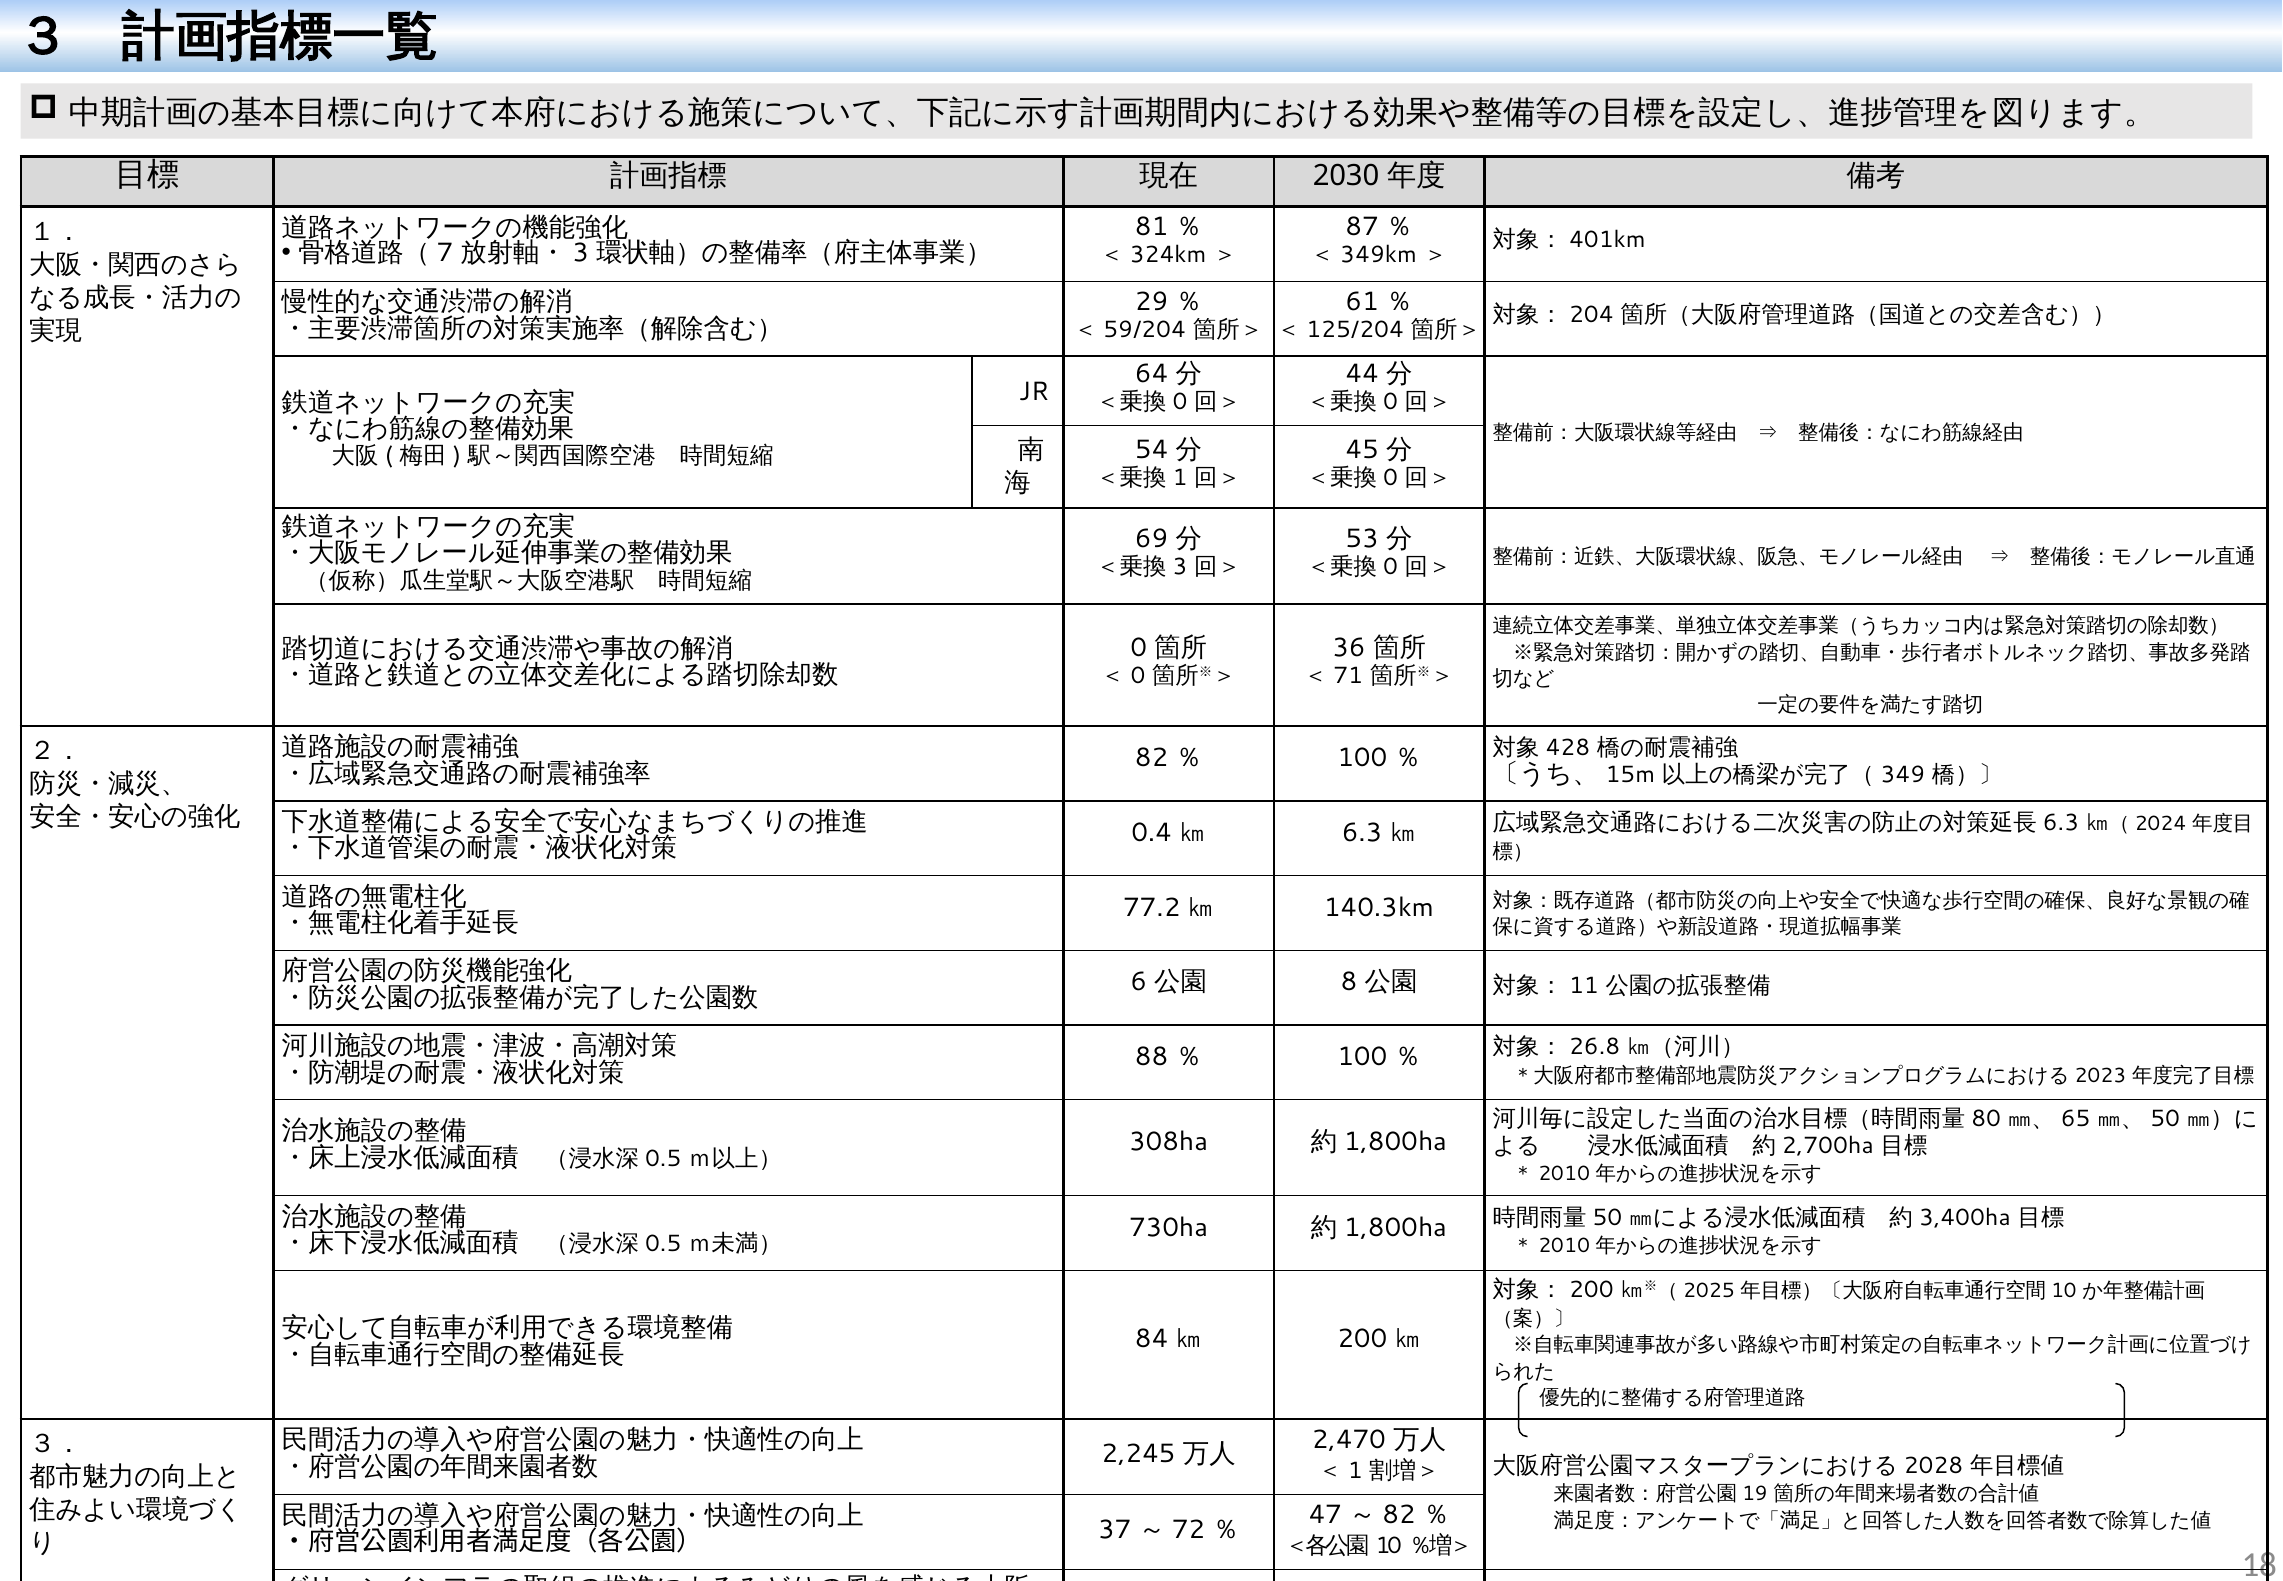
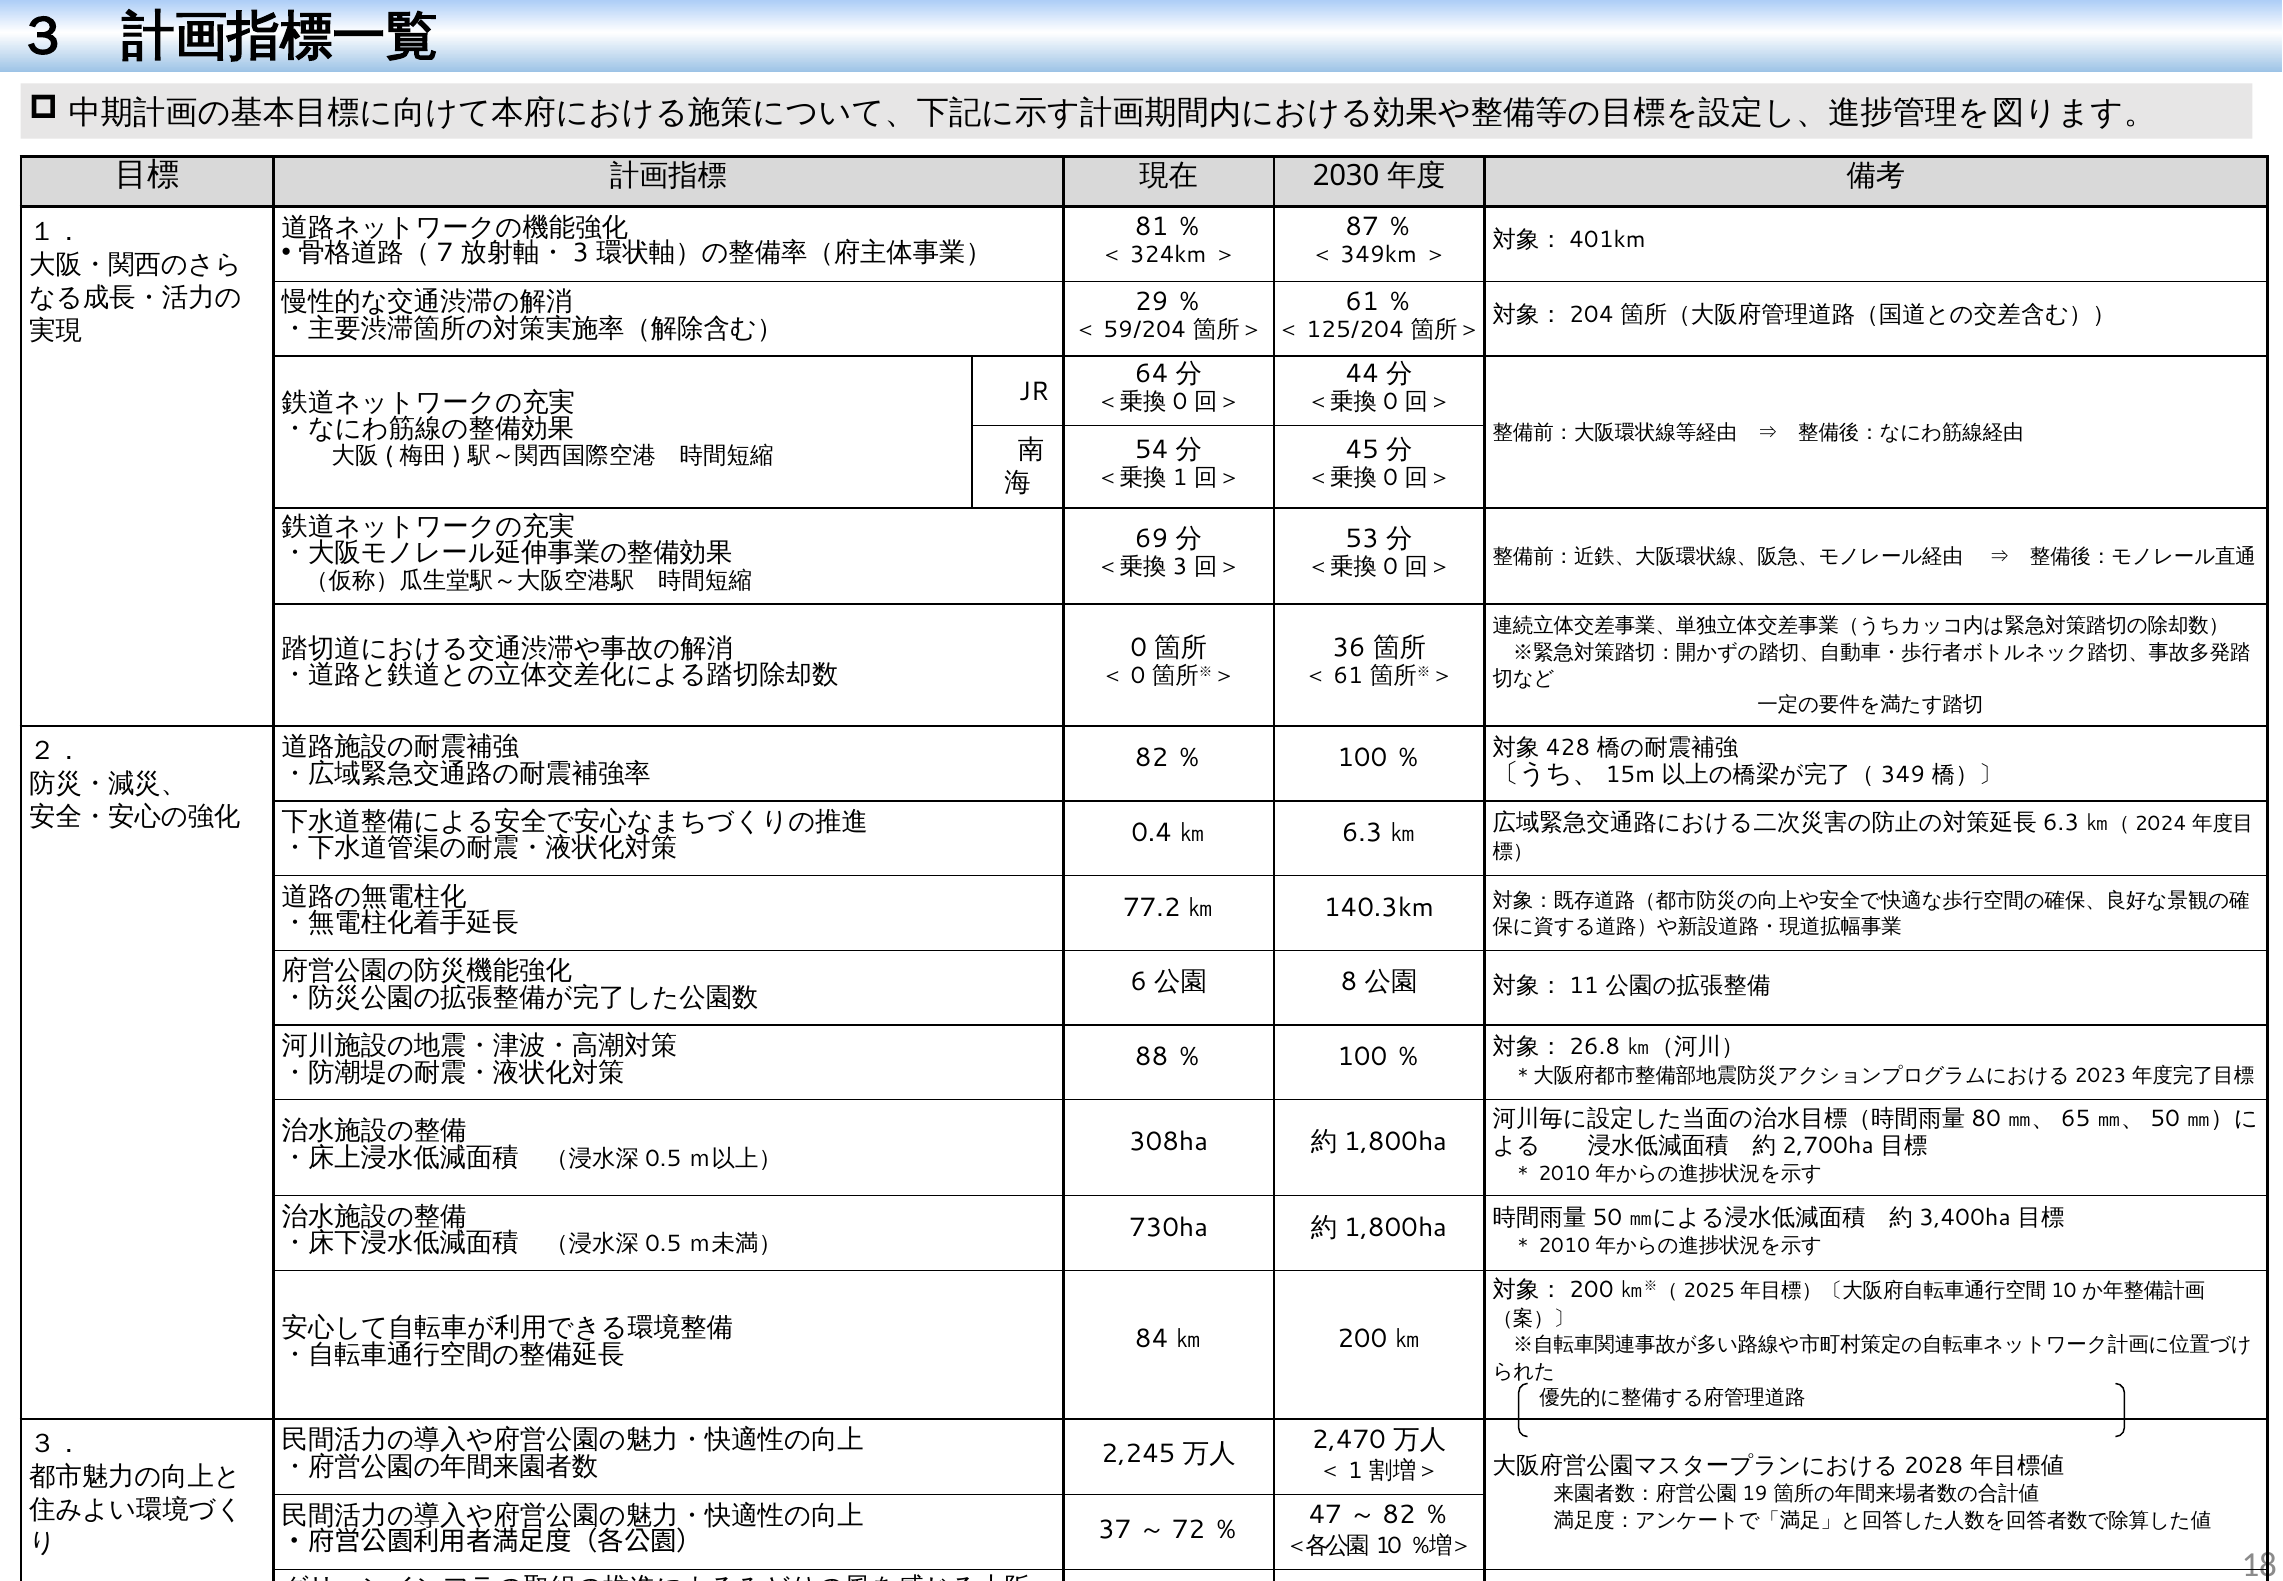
71 at (1348, 676): 71 -> 61
